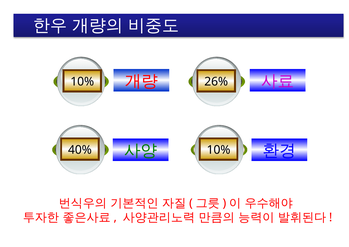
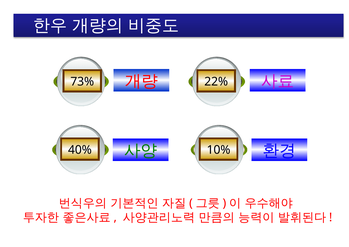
10% at (82, 82): 10% -> 73%
26%: 26% -> 22%
